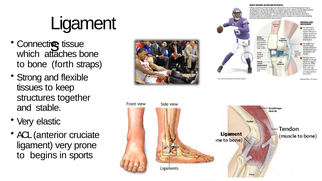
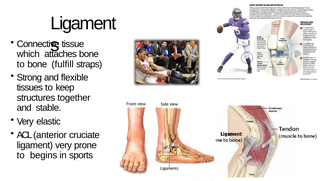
forth: forth -> fulfill
